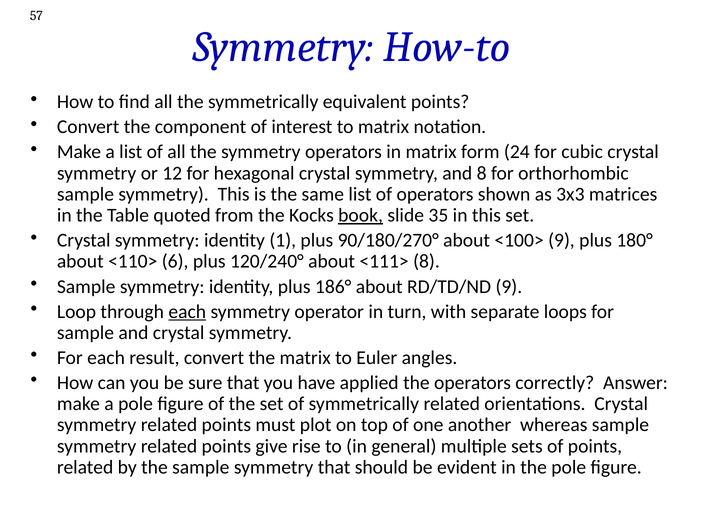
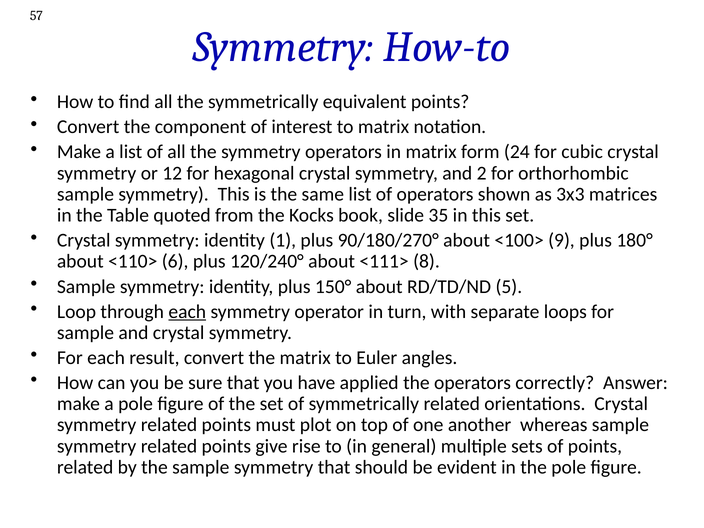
and 8: 8 -> 2
book underline: present -> none
186°: 186° -> 150°
RD/TD/ND 9: 9 -> 5
